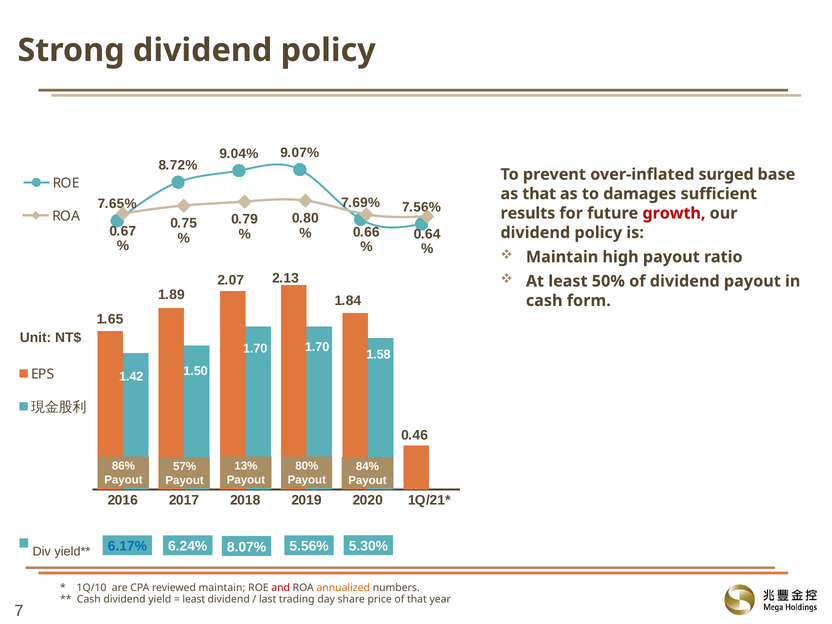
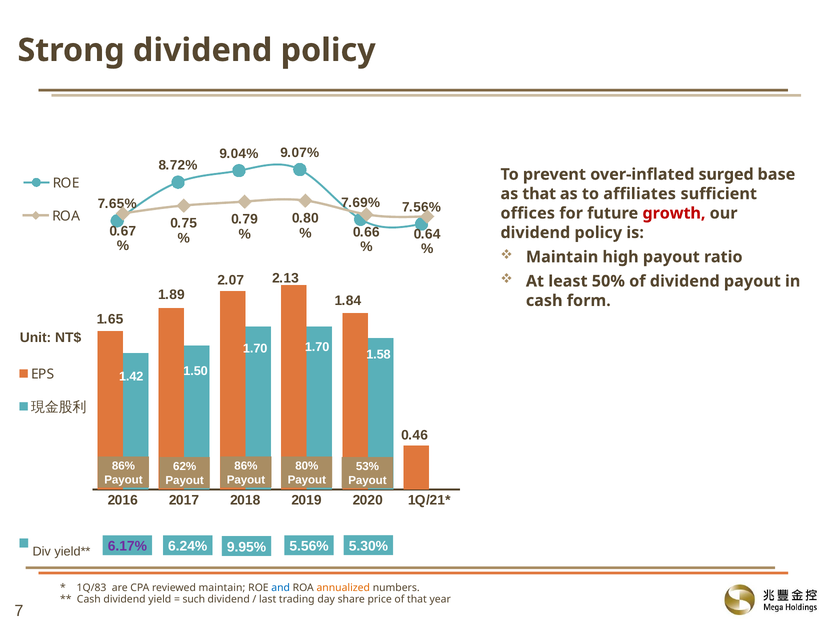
damages: damages -> affiliates
results: results -> offices
13% at (246, 466): 13% -> 86%
57%: 57% -> 62%
84%: 84% -> 53%
6.17% colour: blue -> purple
8.07%: 8.07% -> 9.95%
1Q/10: 1Q/10 -> 1Q/83
and colour: red -> blue
least at (194, 599): least -> such
